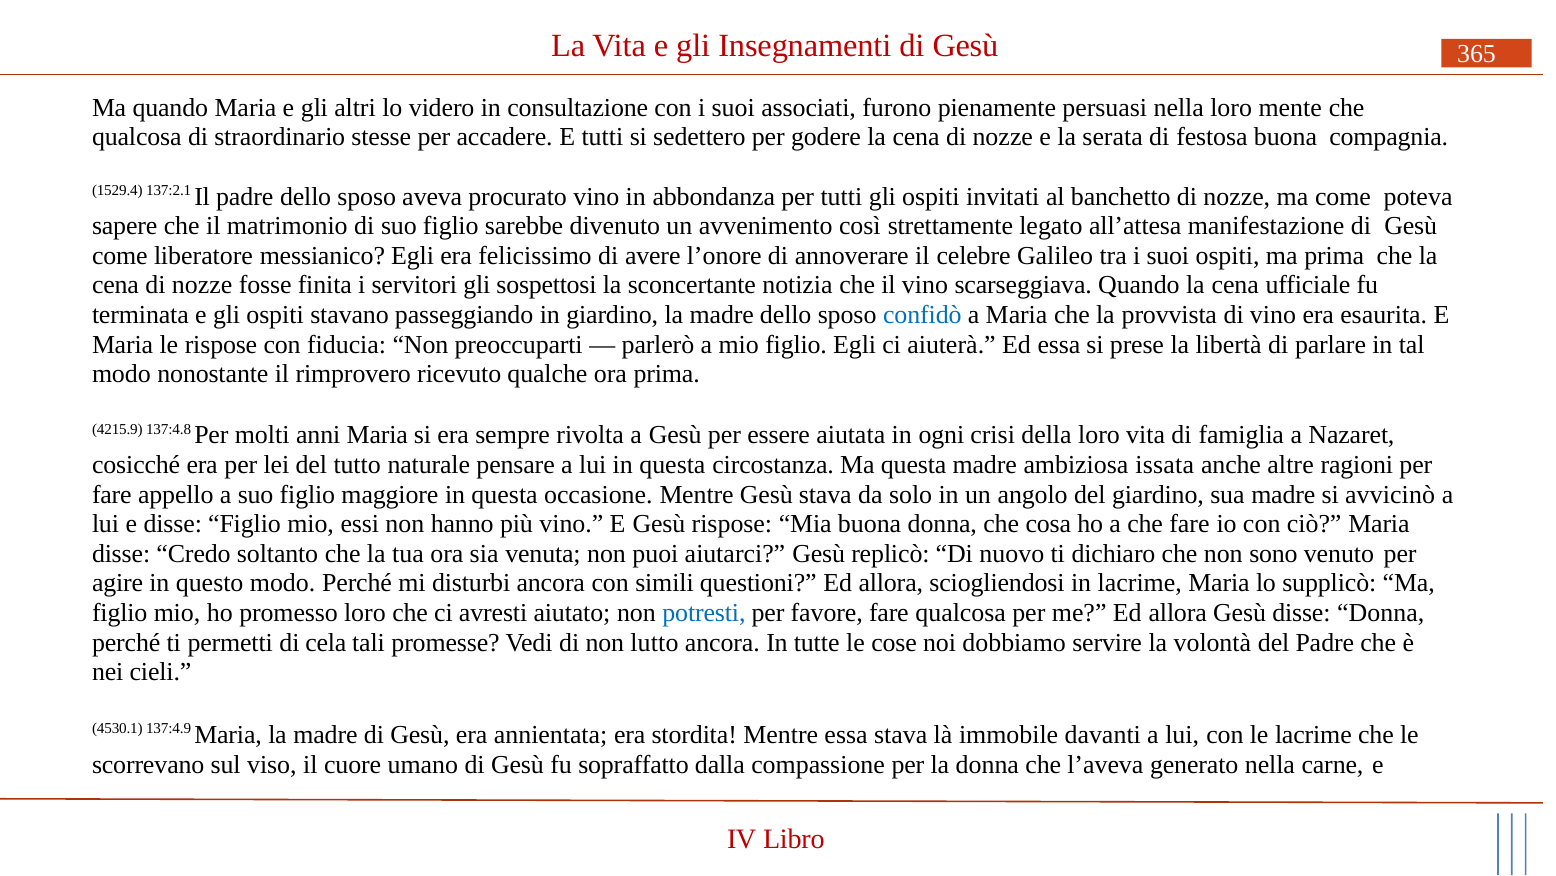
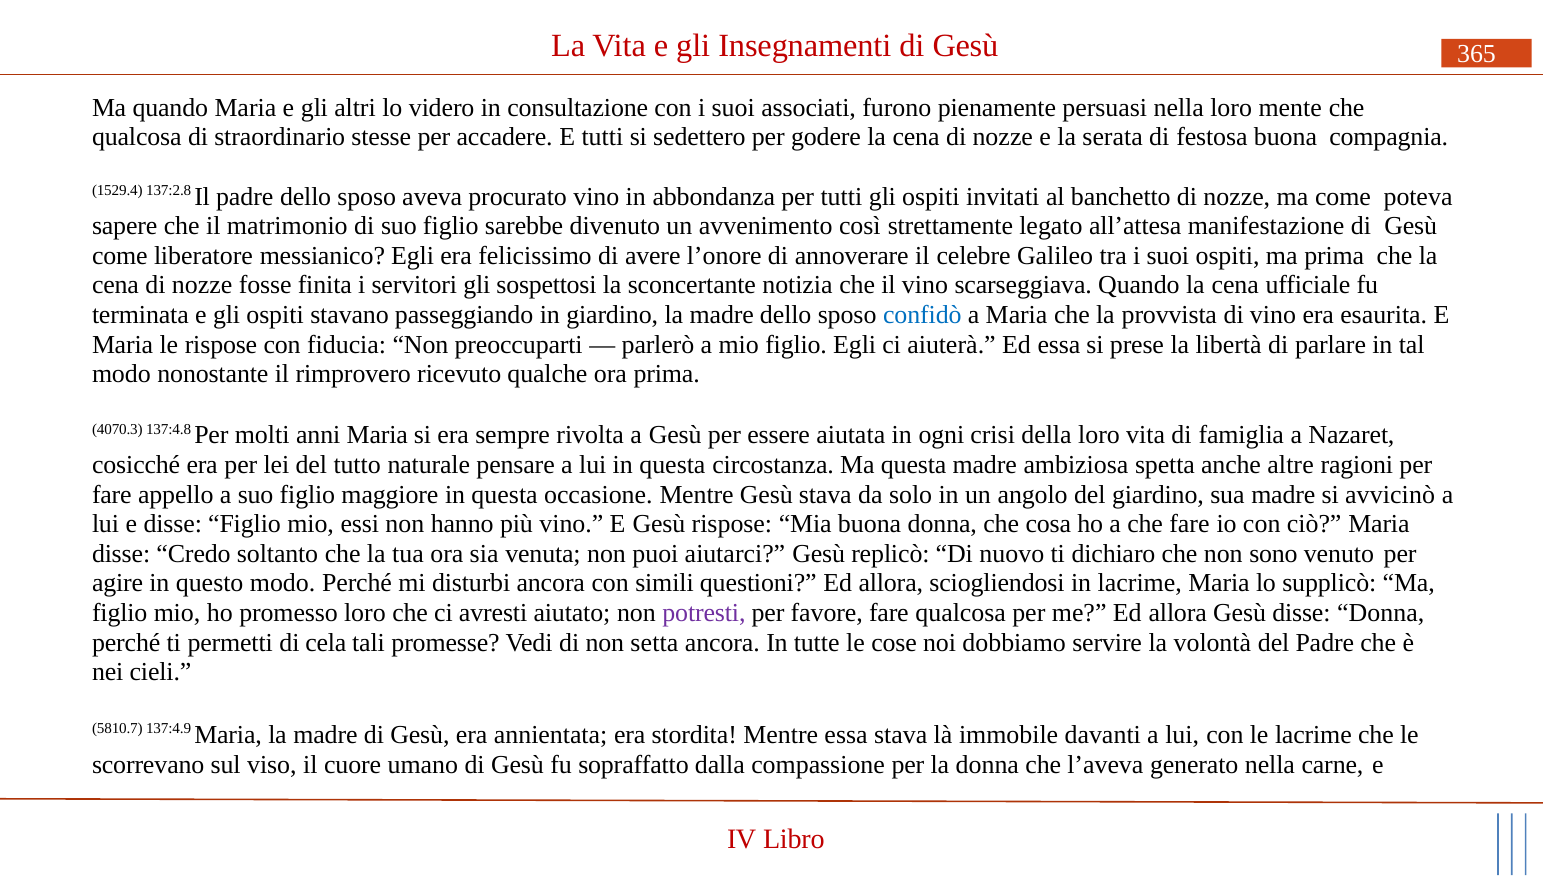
137:2.1: 137:2.1 -> 137:2.8
4215.9: 4215.9 -> 4070.3
issata: issata -> spetta
potresti colour: blue -> purple
lutto: lutto -> setta
4530.1: 4530.1 -> 5810.7
